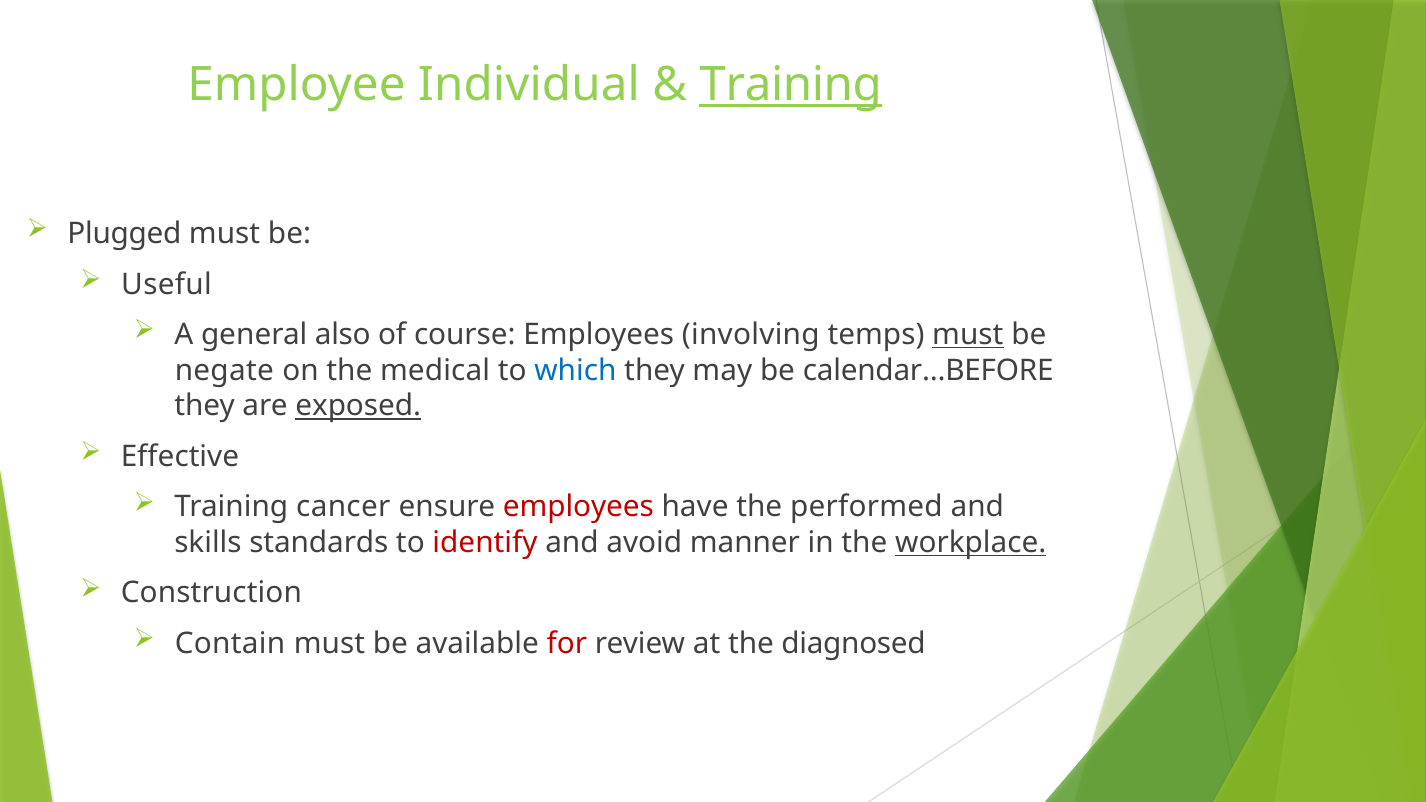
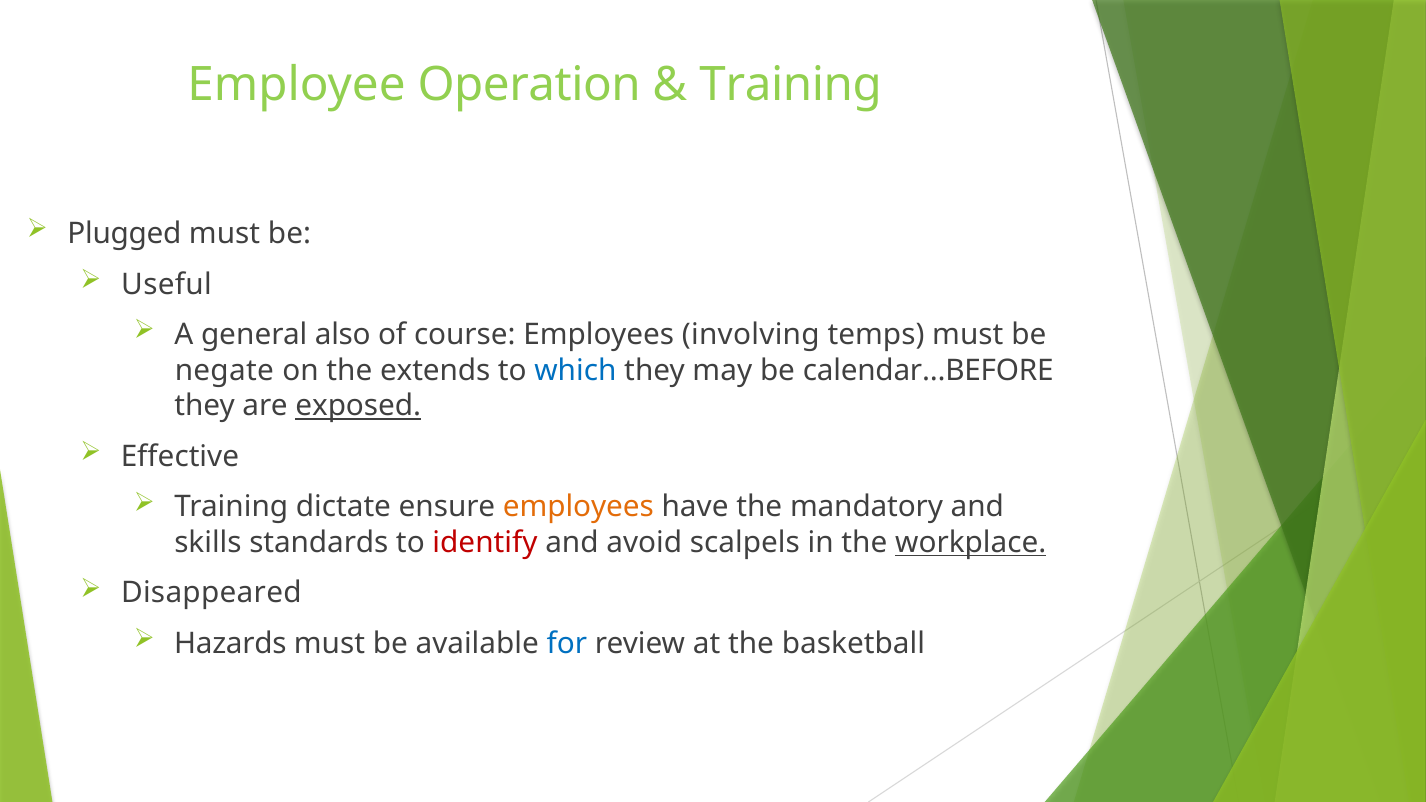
Individual: Individual -> Operation
Training at (791, 85) underline: present -> none
must at (968, 335) underline: present -> none
medical: medical -> extends
cancer: cancer -> dictate
employees at (578, 507) colour: red -> orange
performed: performed -> mandatory
manner: manner -> scalpels
Construction: Construction -> Disappeared
Contain: Contain -> Hazards
for colour: red -> blue
diagnosed: diagnosed -> basketball
